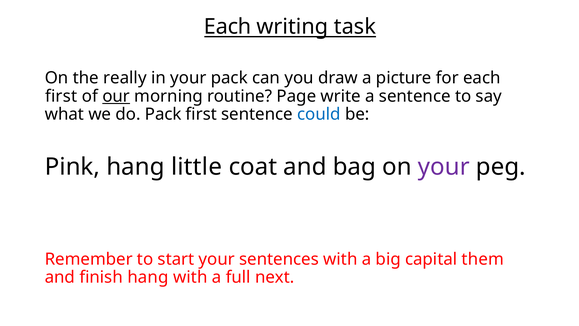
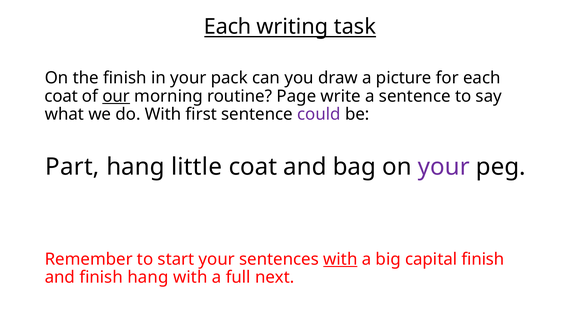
the really: really -> finish
first at (61, 96): first -> coat
do Pack: Pack -> With
could colour: blue -> purple
Pink: Pink -> Part
with at (340, 259) underline: none -> present
capital them: them -> finish
